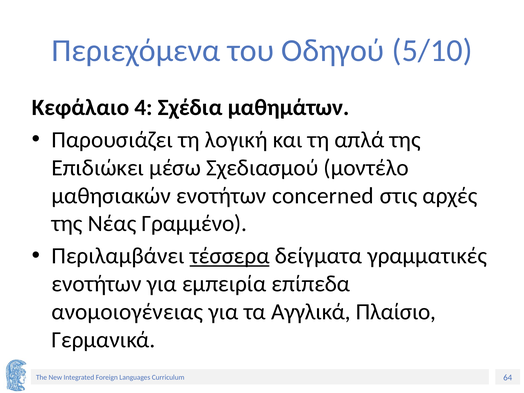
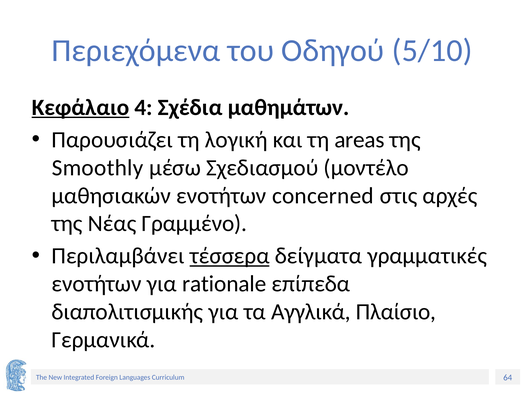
Κεφάλαιο underline: none -> present
απλά: απλά -> areas
Επιδιώκει: Επιδιώκει -> Smoothly
εμπειρία: εμπειρία -> rationale
ανομοιογένειας: ανομοιογένειας -> διαπολιτισμικής
